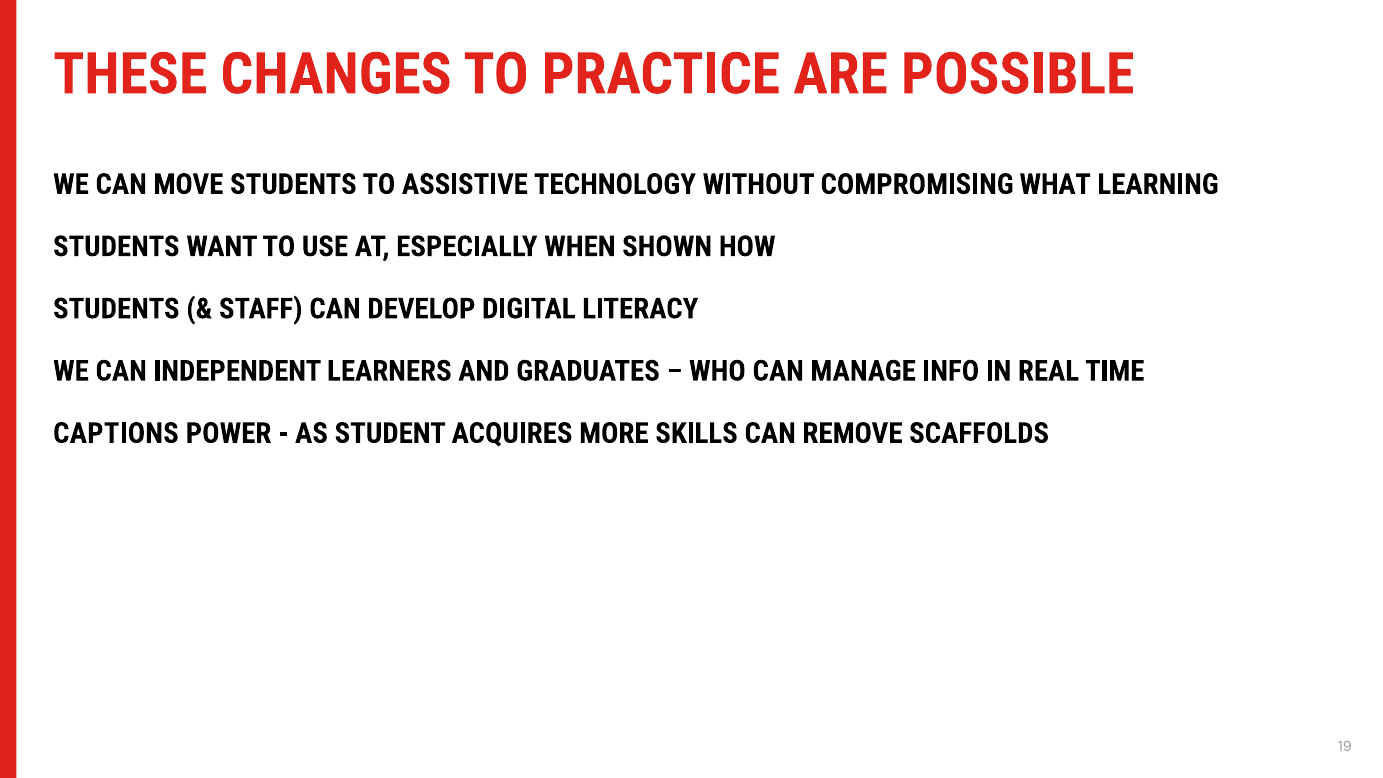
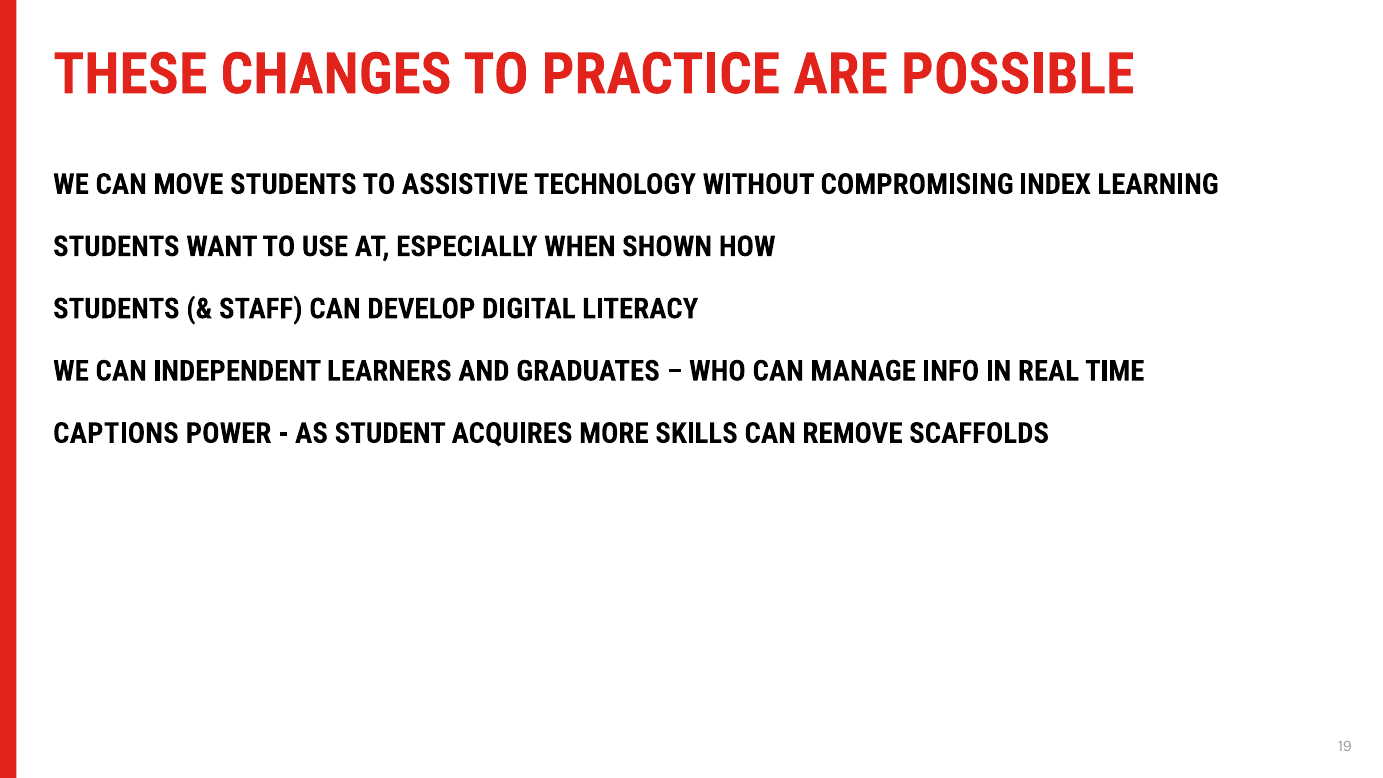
WHAT: WHAT -> INDEX
